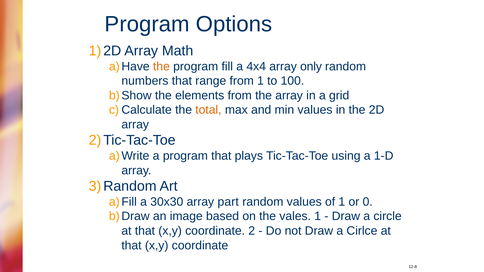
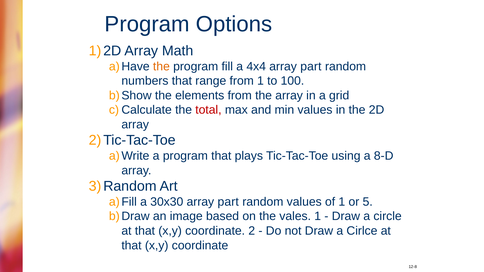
4x4 array only: only -> part
total colour: orange -> red
1-D: 1-D -> 8-D
0: 0 -> 5
